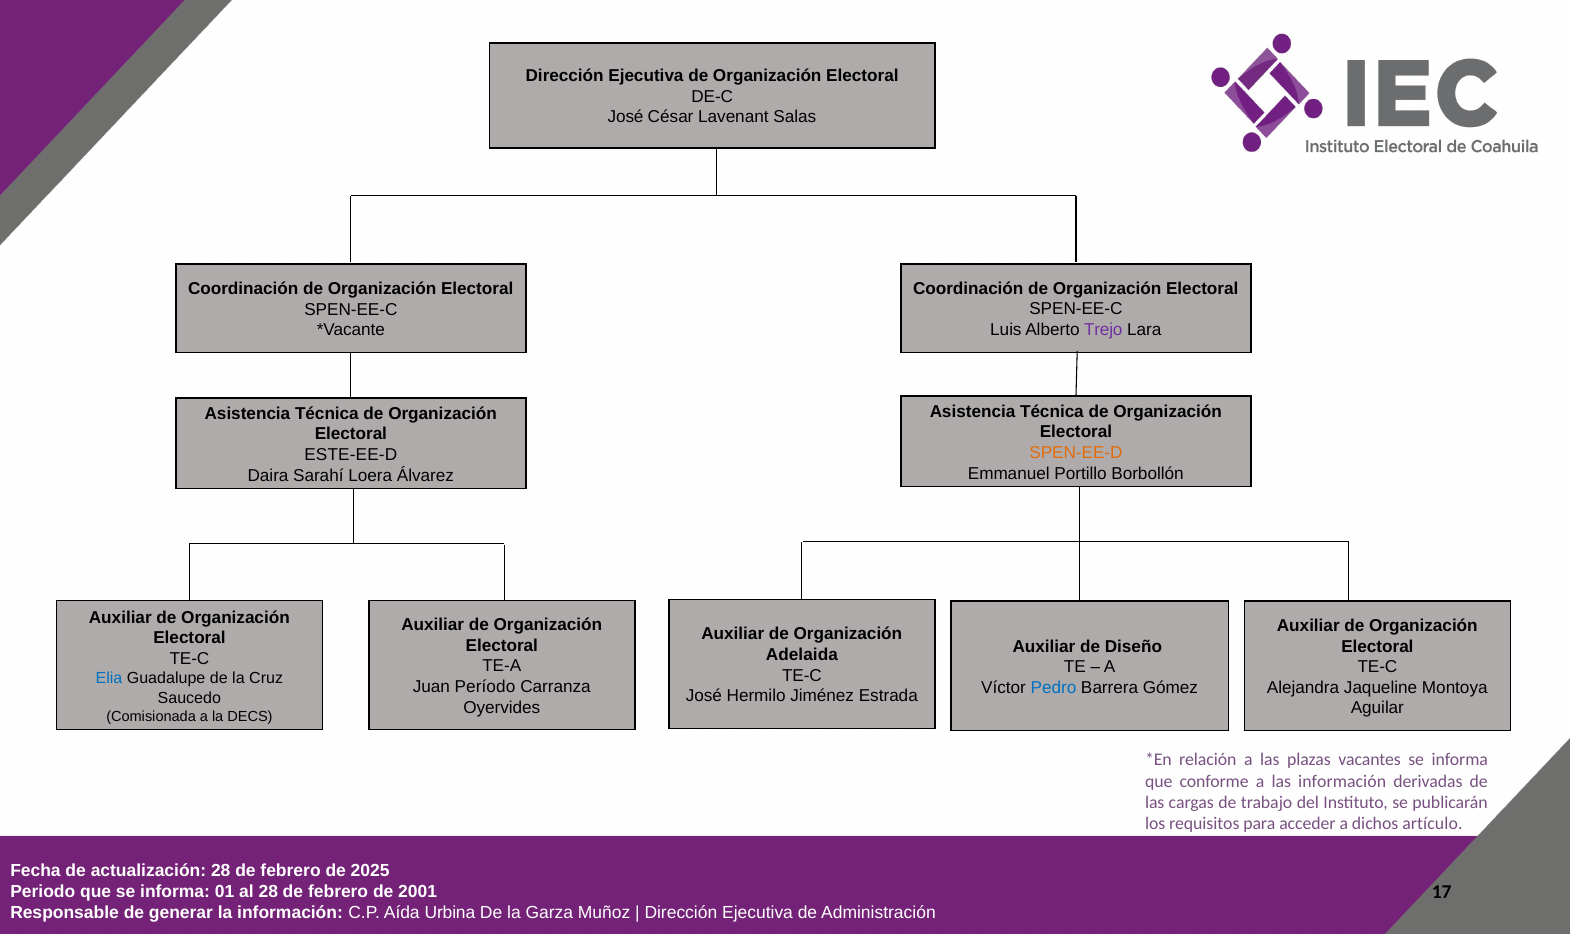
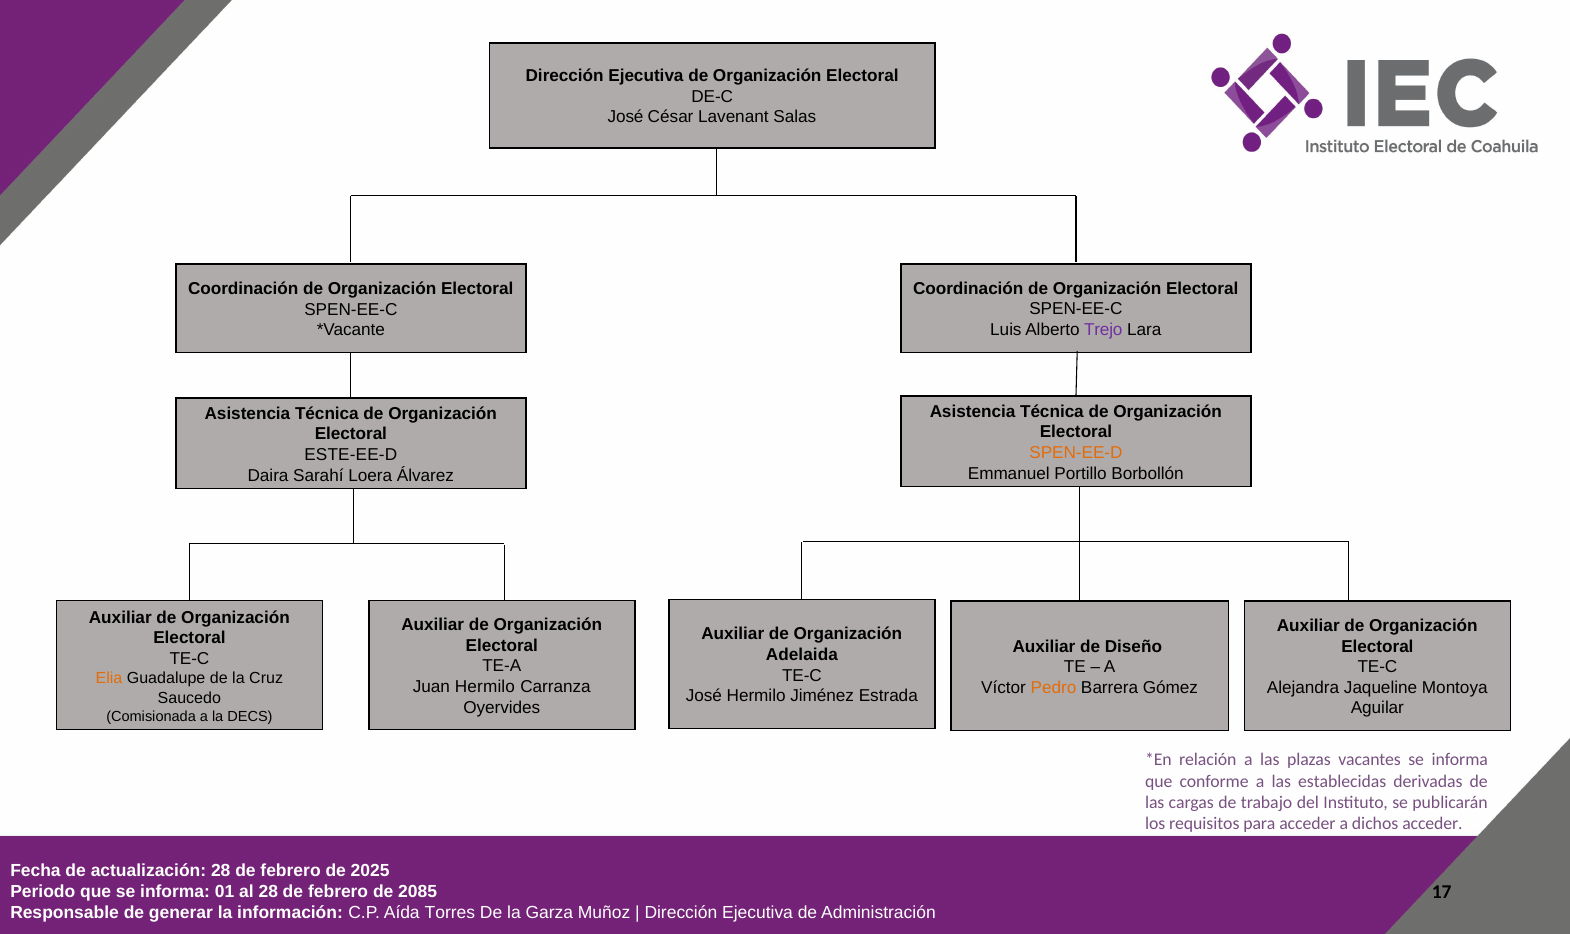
Elia colour: blue -> orange
Juan Período: Período -> Hermilo
Pedro colour: blue -> orange
las información: información -> establecidas
dichos artículo: artículo -> acceder
2001: 2001 -> 2085
Urbina: Urbina -> Torres
